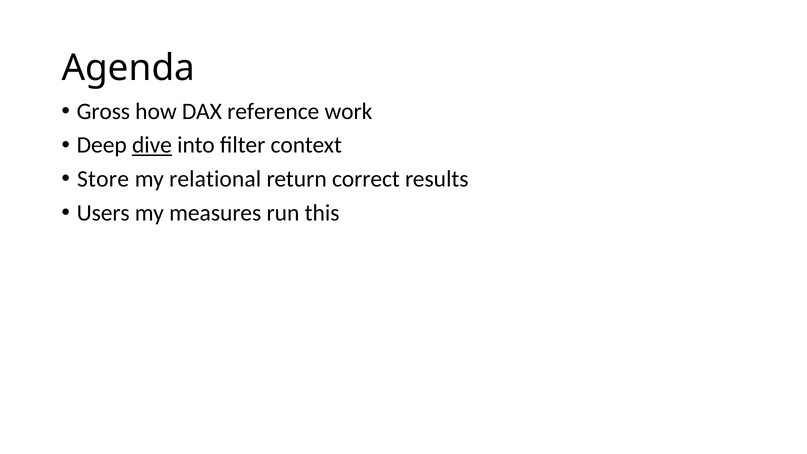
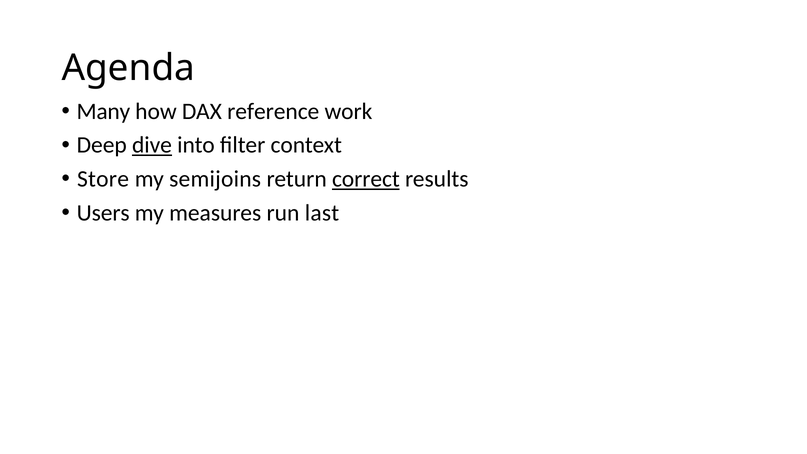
Gross: Gross -> Many
relational: relational -> semijoins
correct underline: none -> present
this: this -> last
